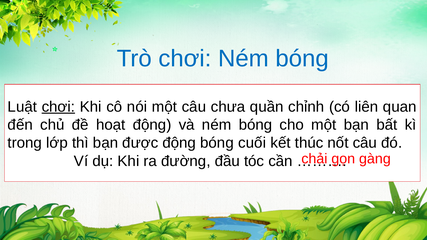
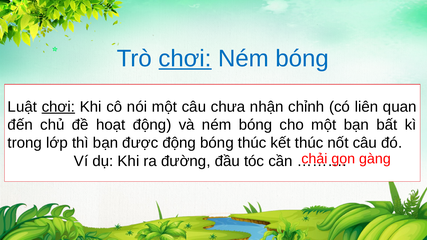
chơi at (185, 59) underline: none -> present
quần: quần -> nhận
bóng cuối: cuối -> thúc
